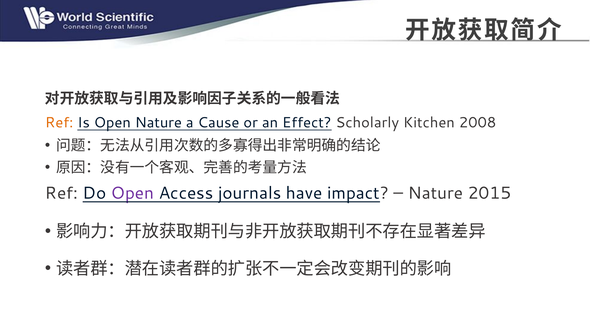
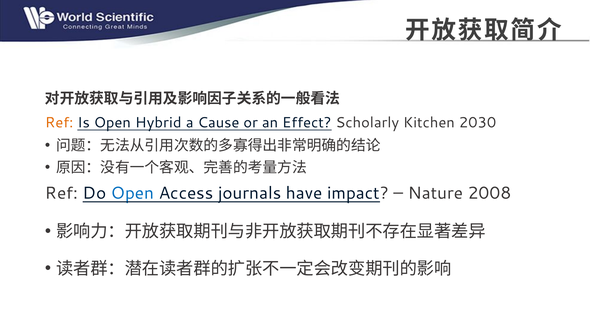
Open Nature: Nature -> Hybrid
2008: 2008 -> 2030
Open at (132, 193) colour: purple -> blue
2015: 2015 -> 2008
